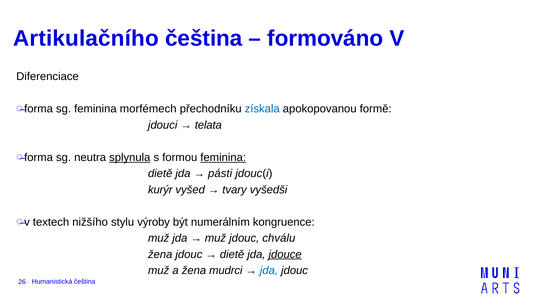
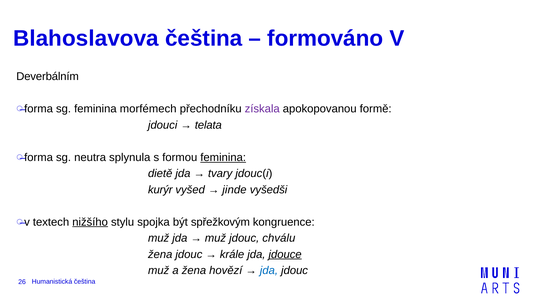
Artikulačního: Artikulačního -> Blahoslavova
Diferenciace: Diferenciace -> Deverbálním
získala colour: blue -> purple
splynula underline: present -> none
pásti: pásti -> tvary
tvary: tvary -> jinde
nižšího underline: none -> present
výroby: výroby -> spojka
numerálním: numerálním -> spřežkovým
dietě at (232, 254): dietě -> krále
mudrci: mudrci -> hovězí
